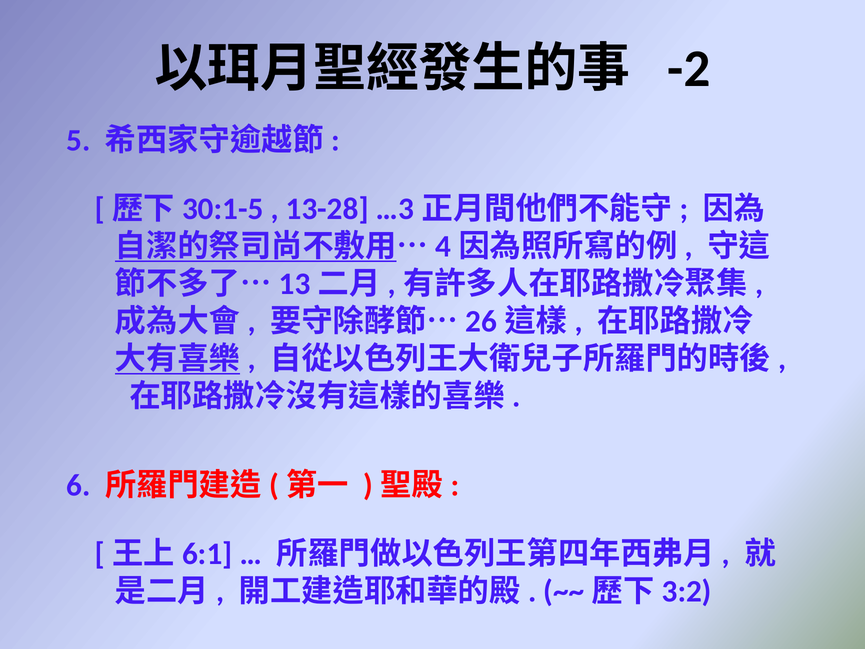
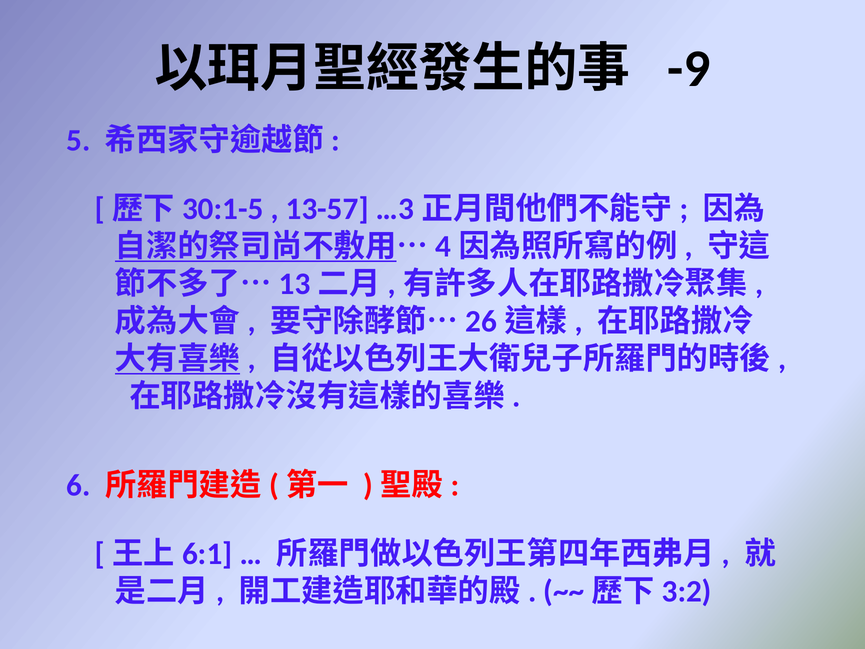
-2: -2 -> -9
13-28: 13-28 -> 13-57
